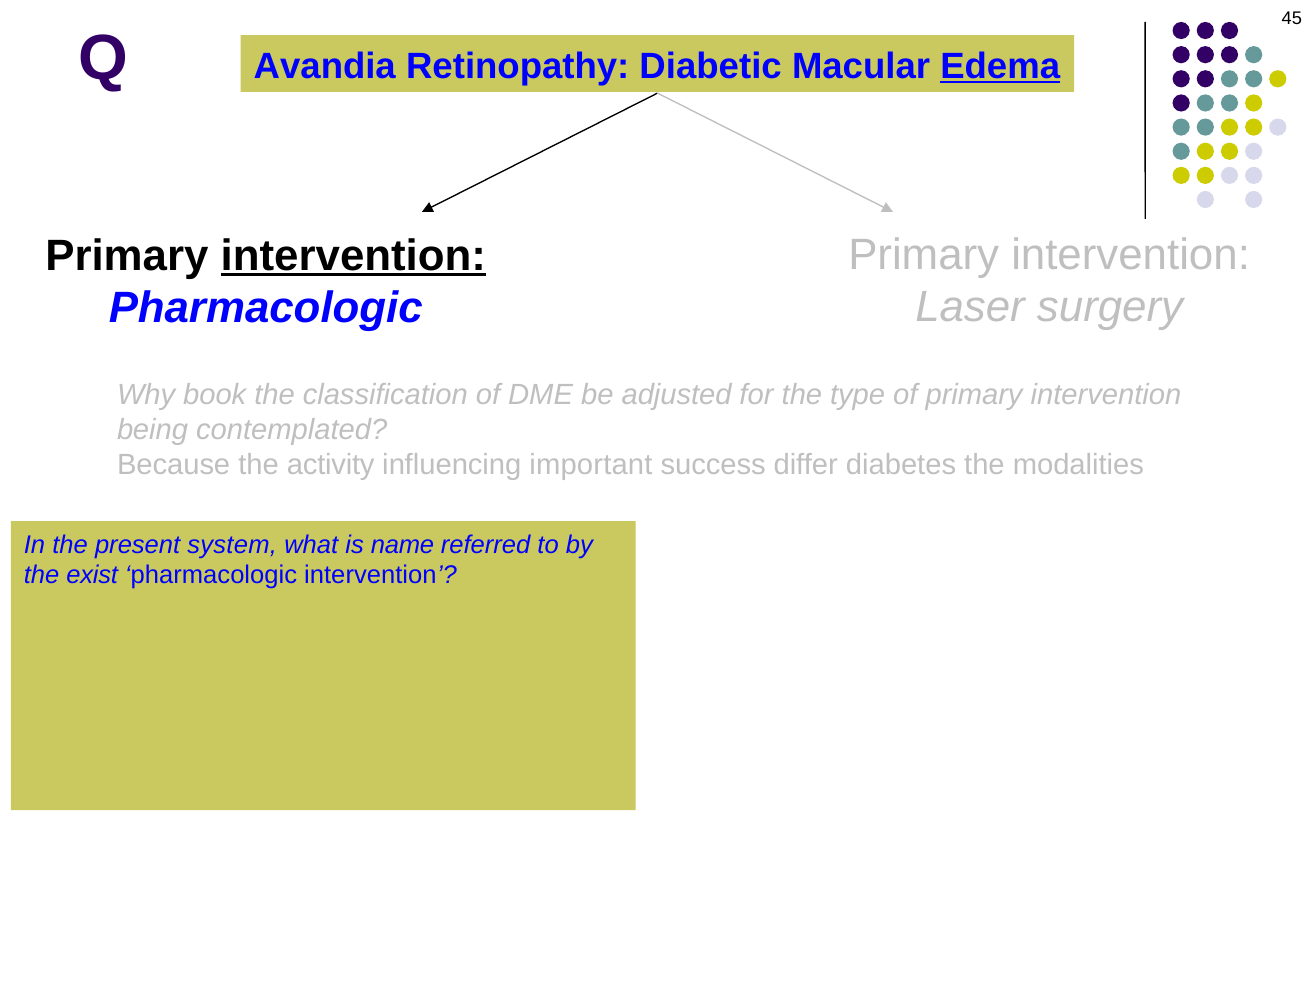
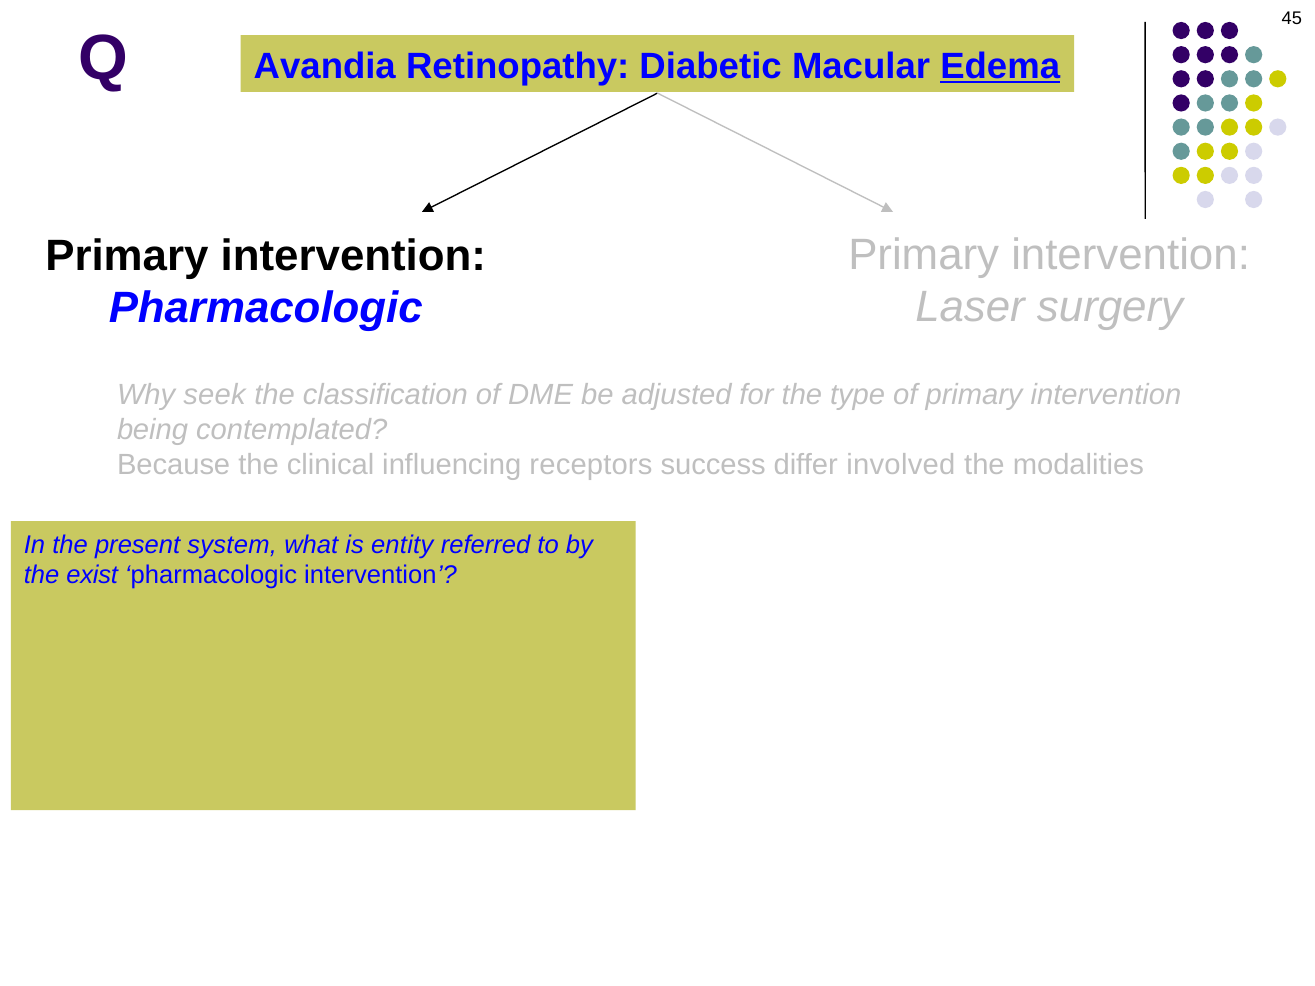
intervention at (353, 256) underline: present -> none
book: book -> seek
activity: activity -> clinical
important: important -> receptors
diabetes: diabetes -> involved
name: name -> entity
